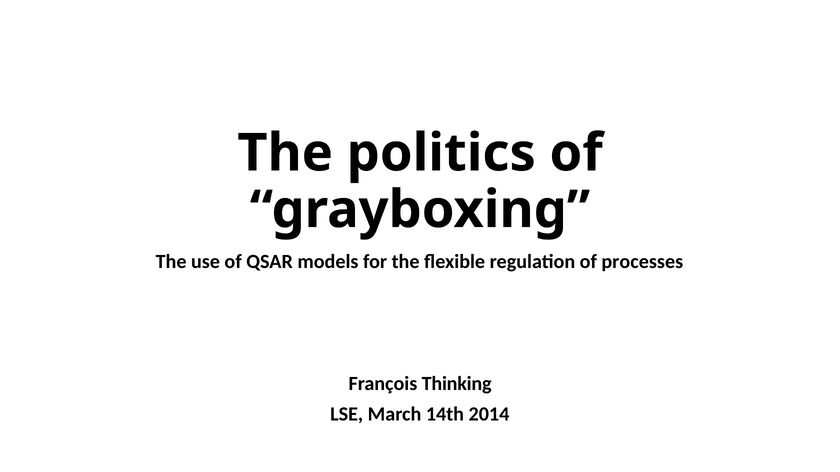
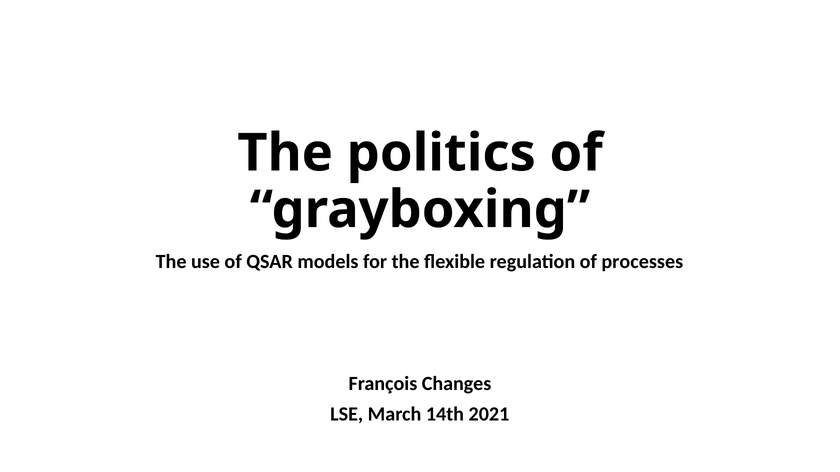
Thinking: Thinking -> Changes
2014: 2014 -> 2021
